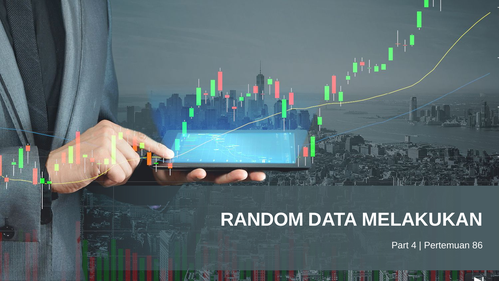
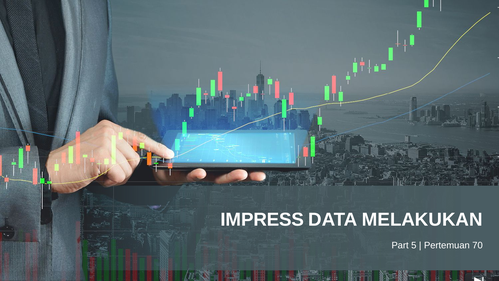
RANDOM: RANDOM -> IMPRESS
4: 4 -> 5
86: 86 -> 70
